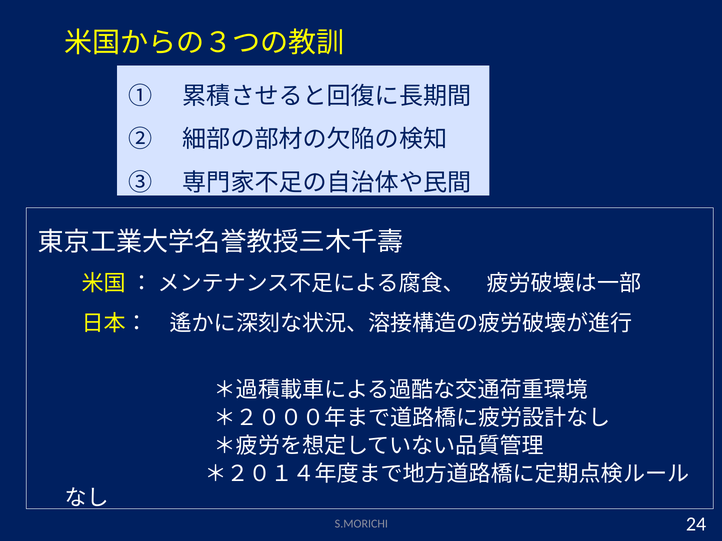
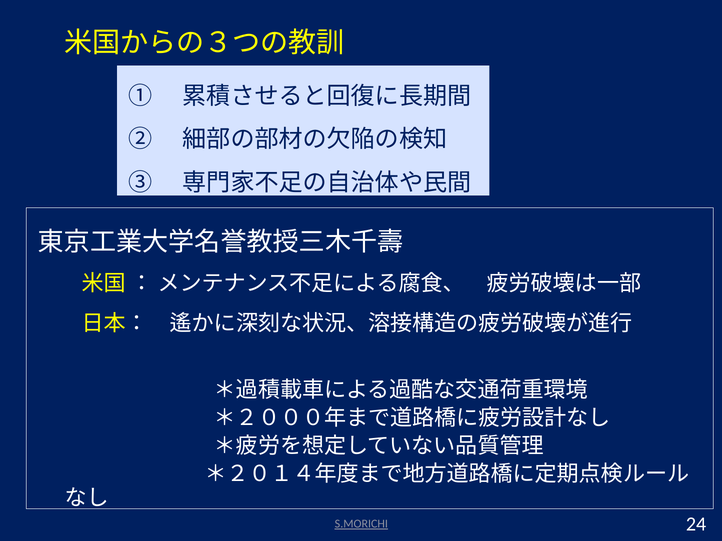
S.MORICHI underline: none -> present
